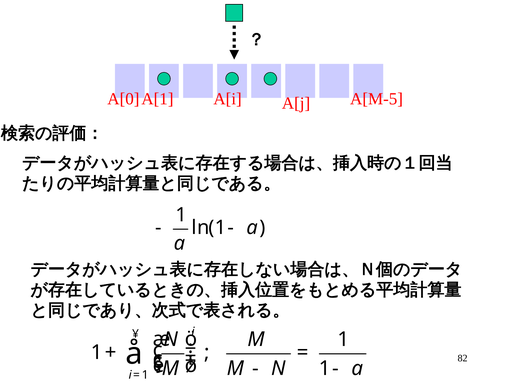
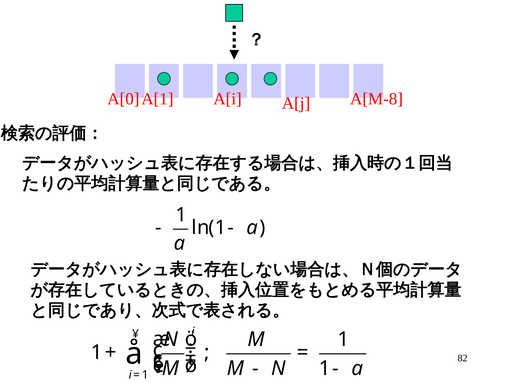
A[M-5: A[M-5 -> A[M-8
